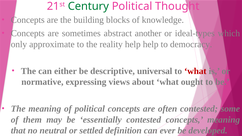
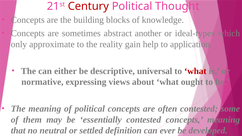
Century colour: green -> red
reality help: help -> gain
democracy: democracy -> application
